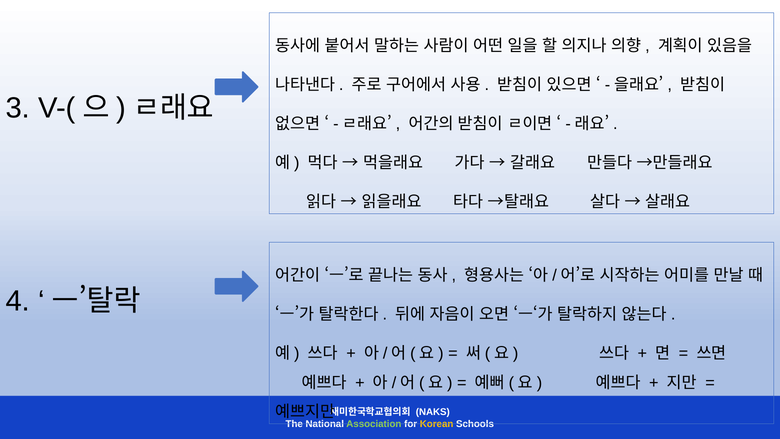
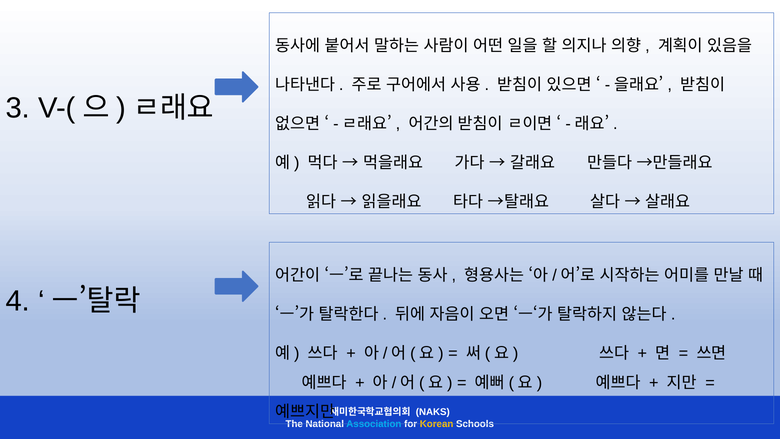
Association colour: light green -> light blue
